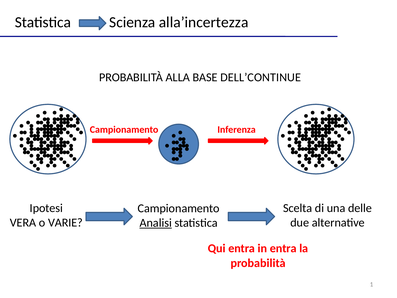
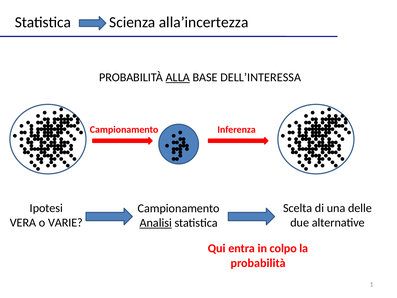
ALLA underline: none -> present
DELL’CONTINUE: DELL’CONTINUE -> DELL’INTERESSA
in entra: entra -> colpo
